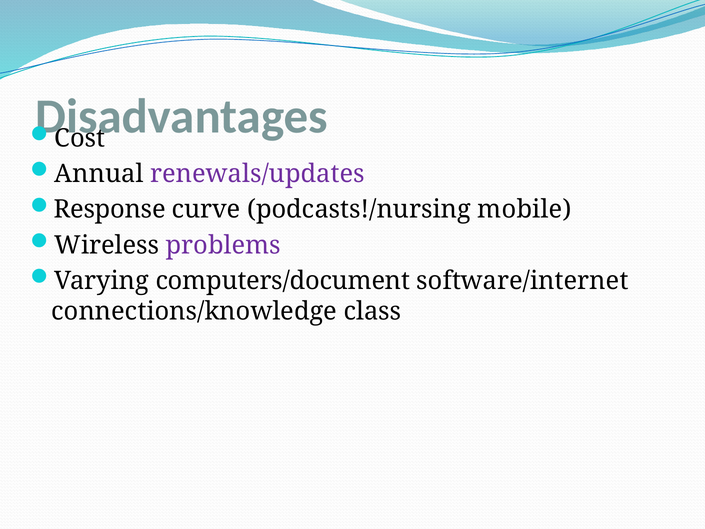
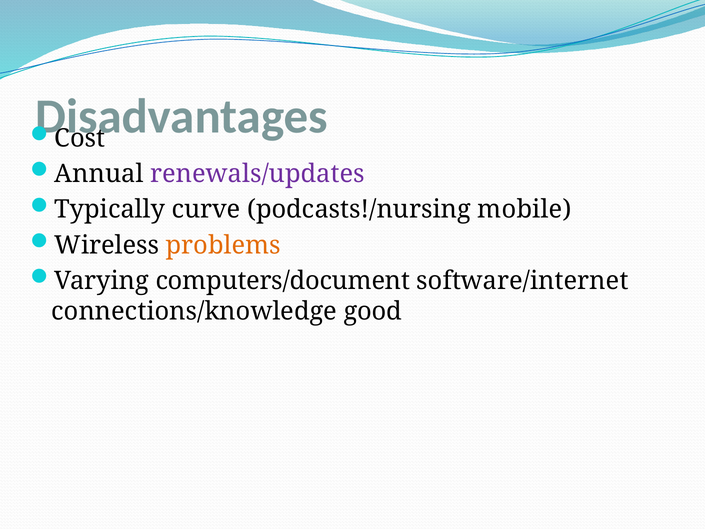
Response: Response -> Typically
problems colour: purple -> orange
class: class -> good
